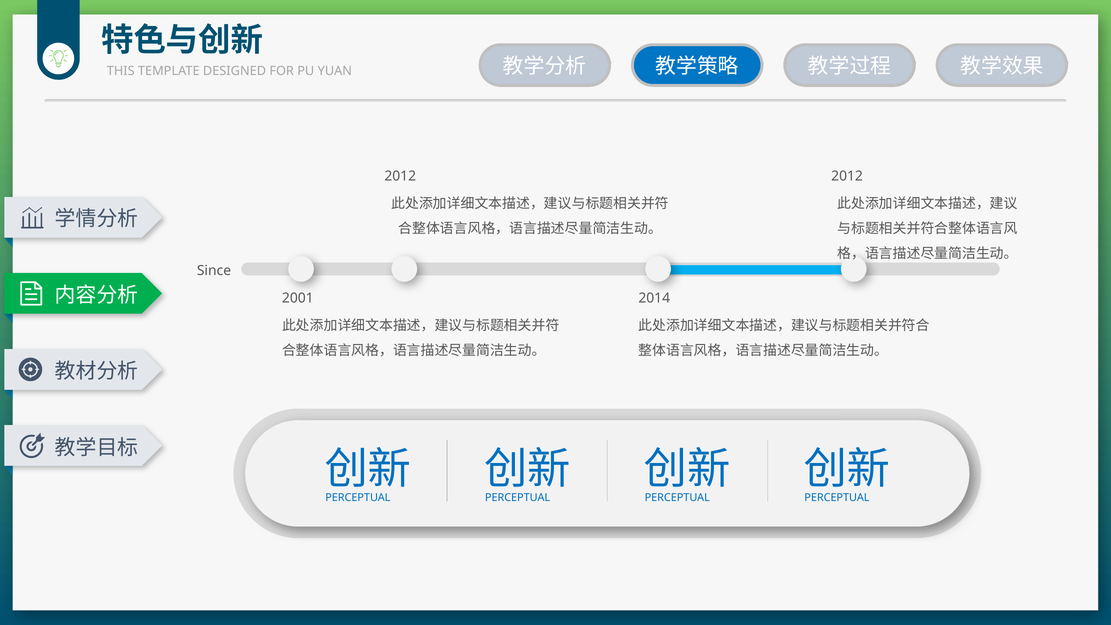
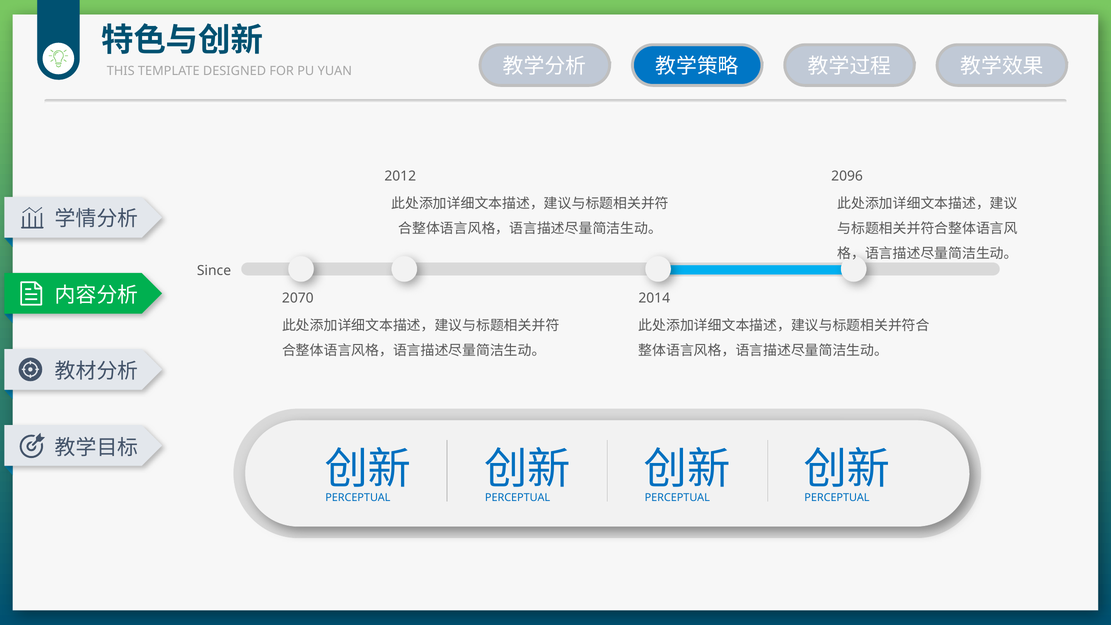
2012 at (847, 176): 2012 -> 2096
2001: 2001 -> 2070
